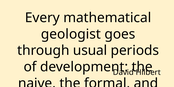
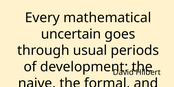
geologist: geologist -> uncertain
